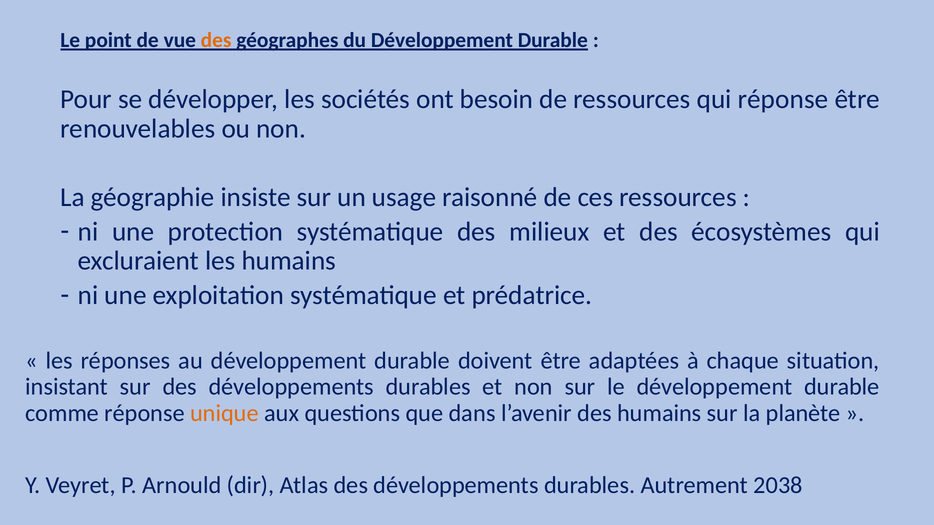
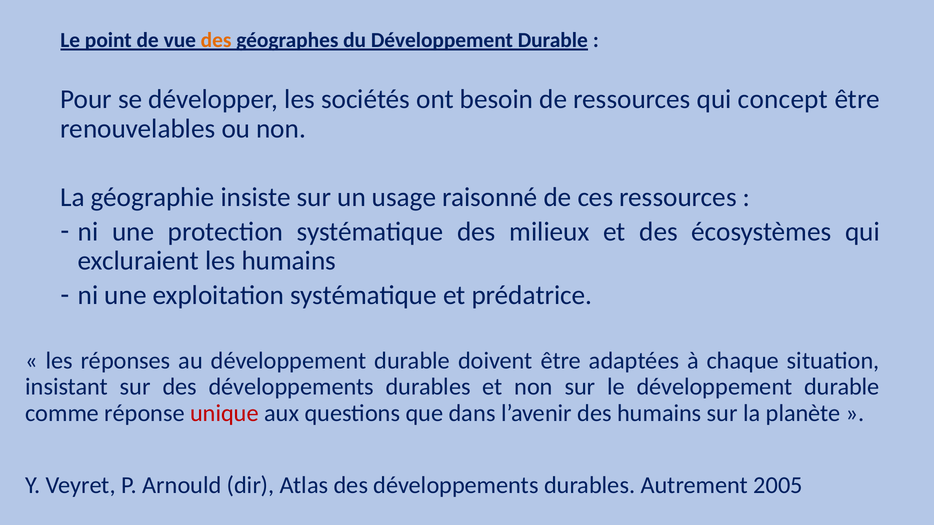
qui réponse: réponse -> concept
unique colour: orange -> red
2038: 2038 -> 2005
